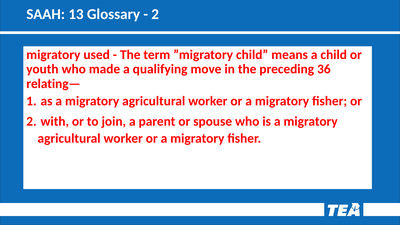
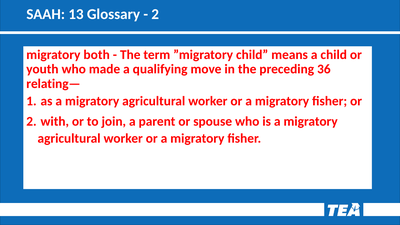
used: used -> both
